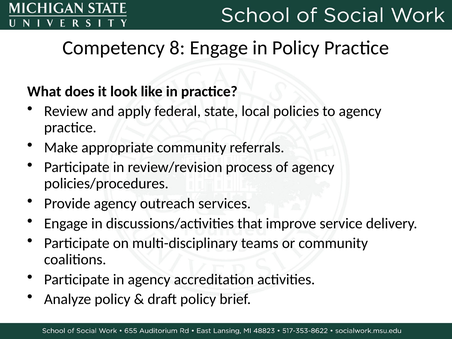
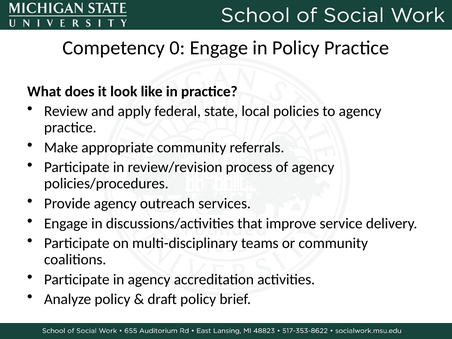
8: 8 -> 0
